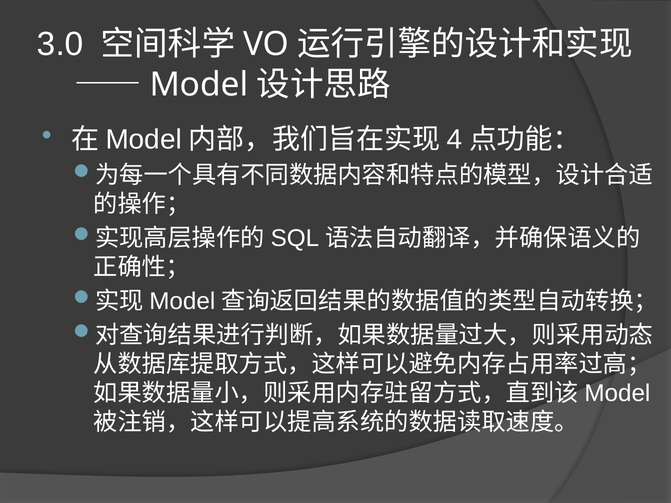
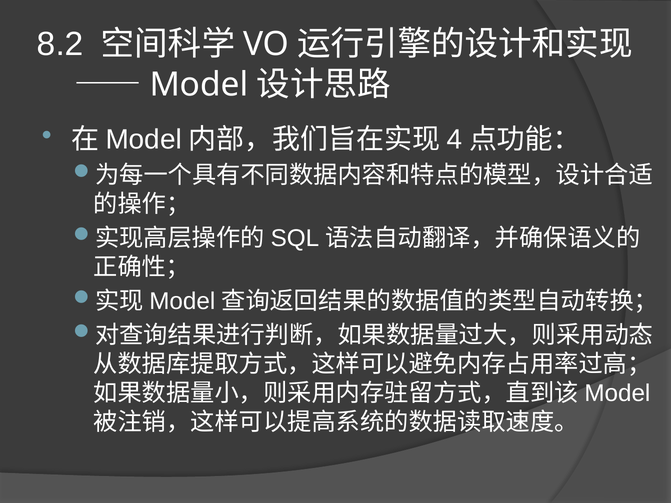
3.0: 3.0 -> 8.2
